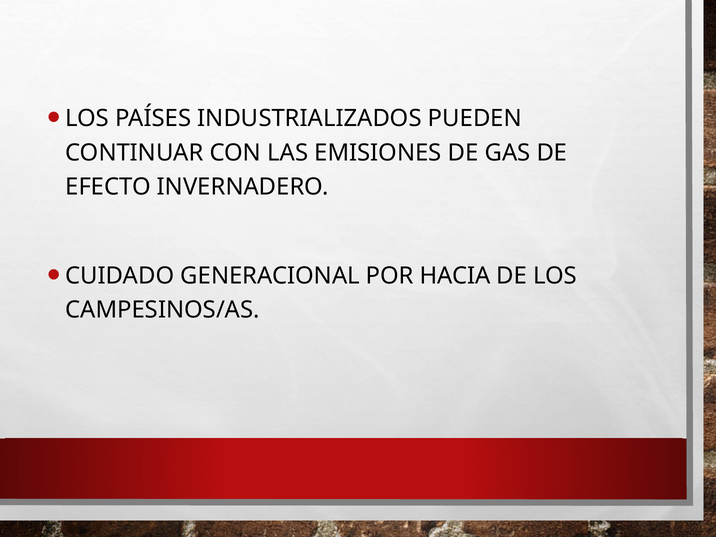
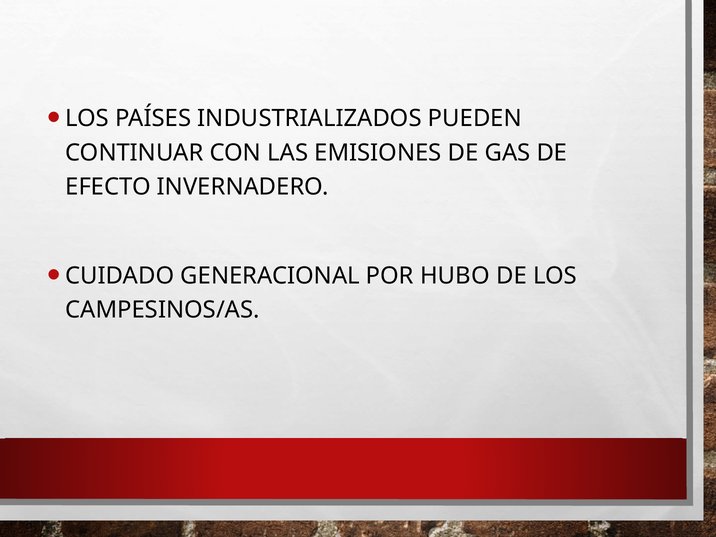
HACIA: HACIA -> HUBO
